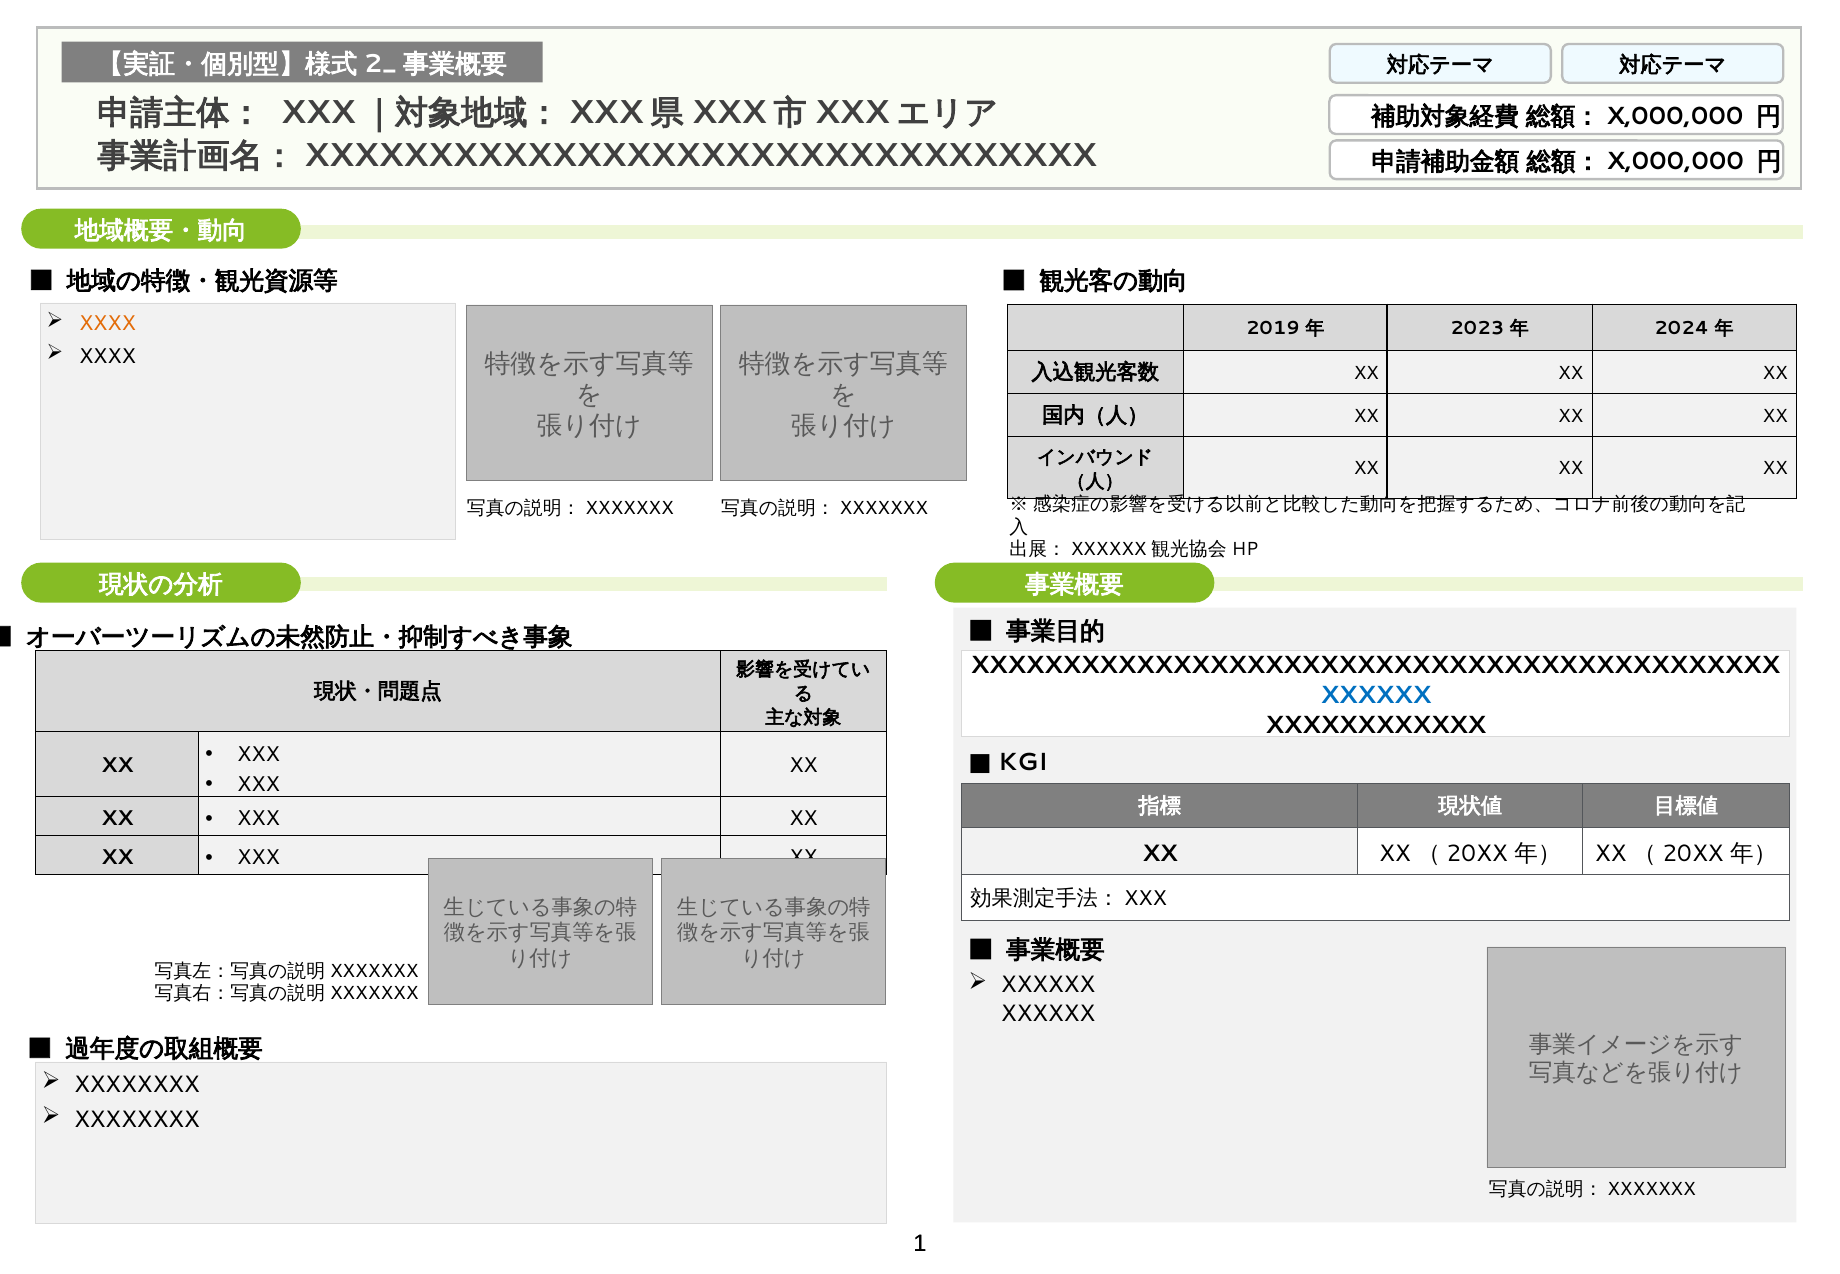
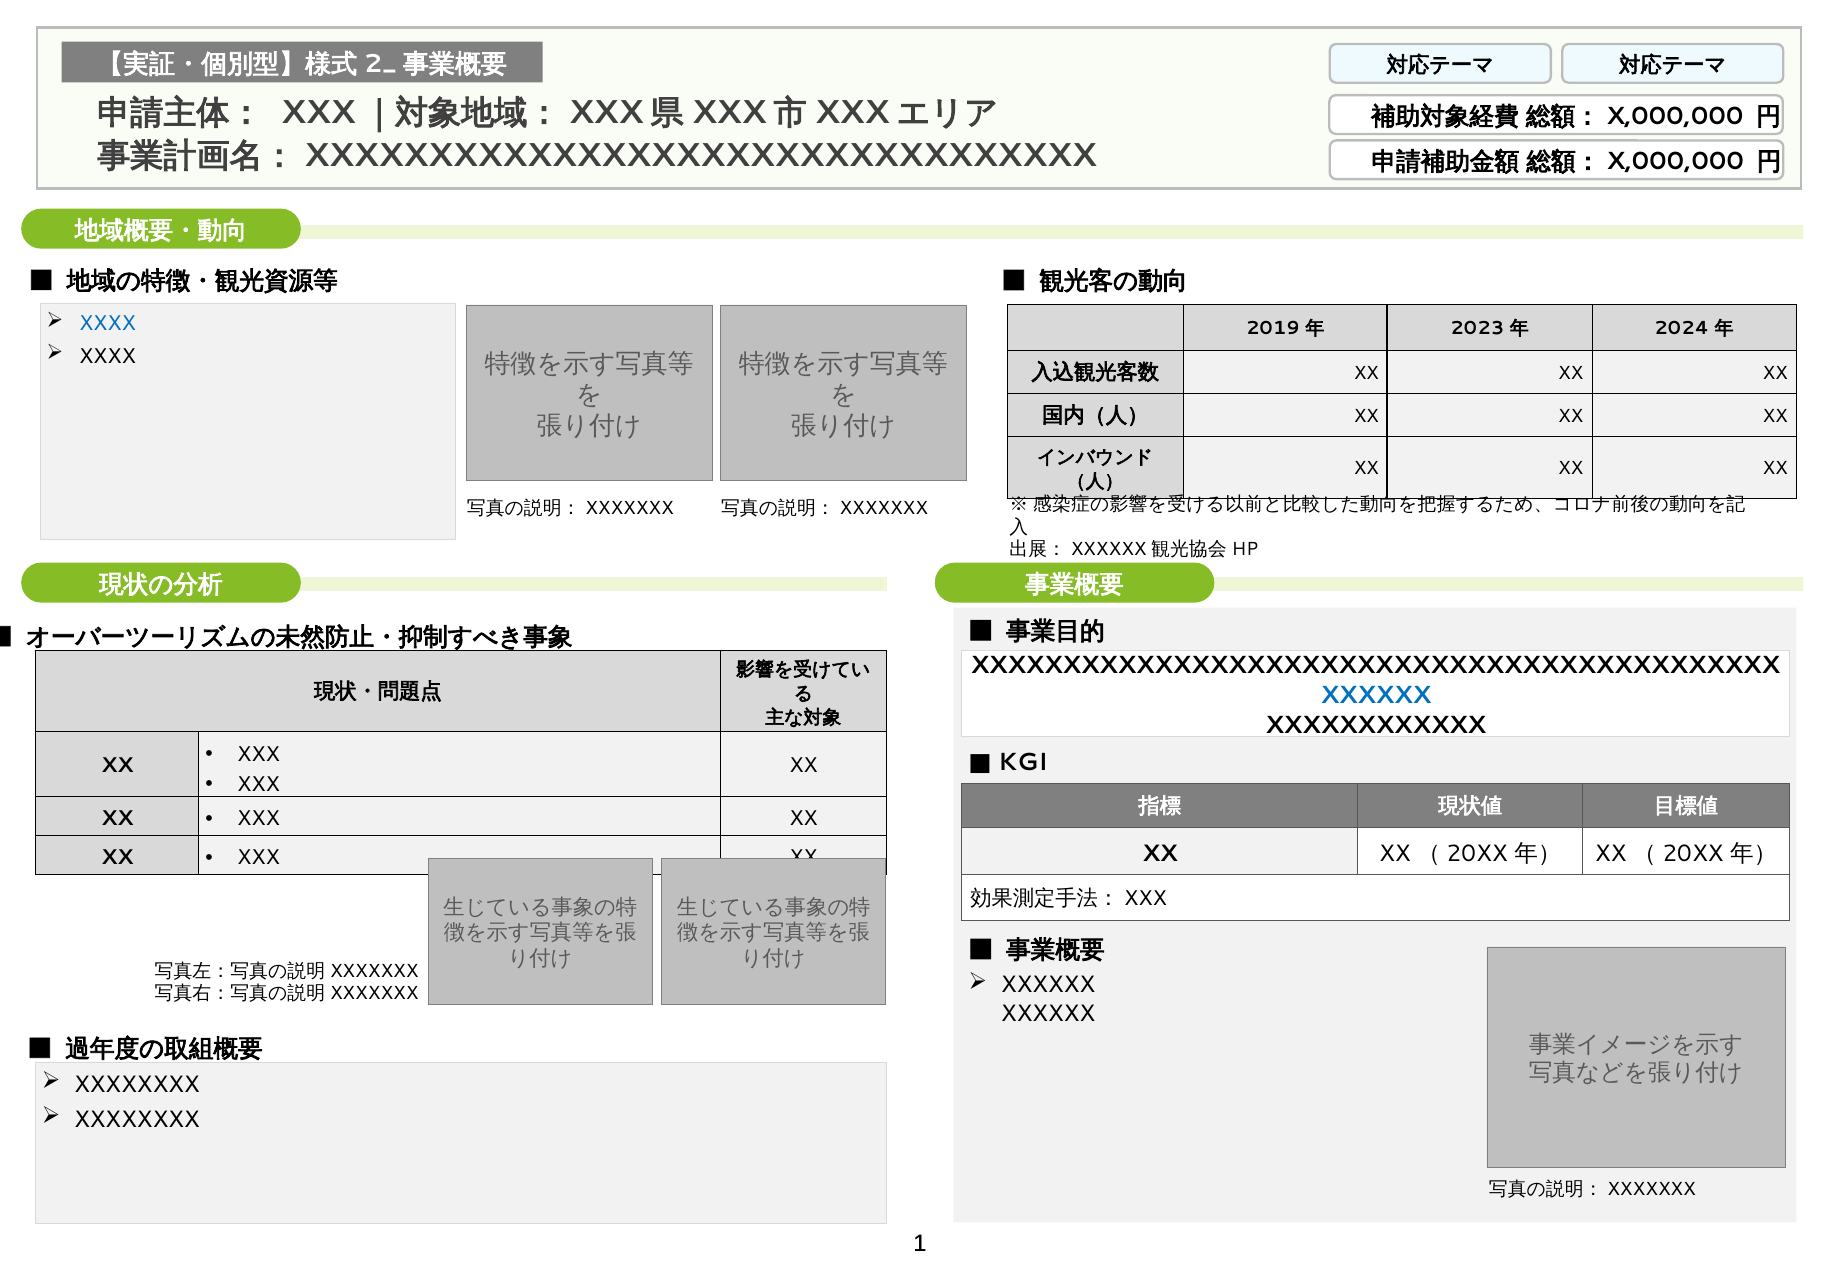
XXXX at (107, 324) colour: orange -> blue
